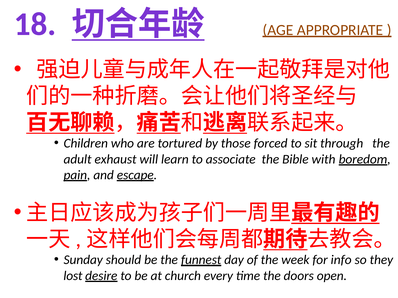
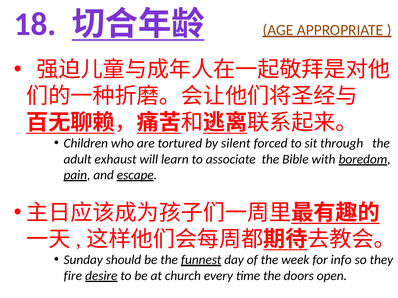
those: those -> silent
lost: lost -> fire
